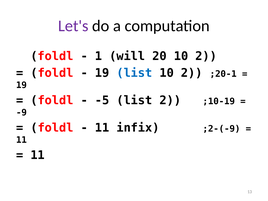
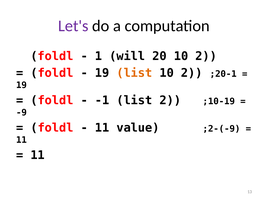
list at (134, 73) colour: blue -> orange
-5: -5 -> -1
infix: infix -> value
